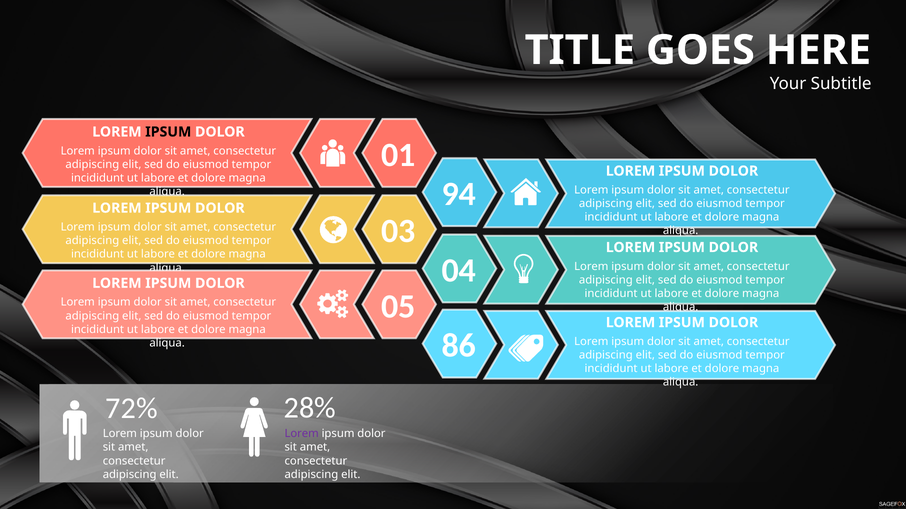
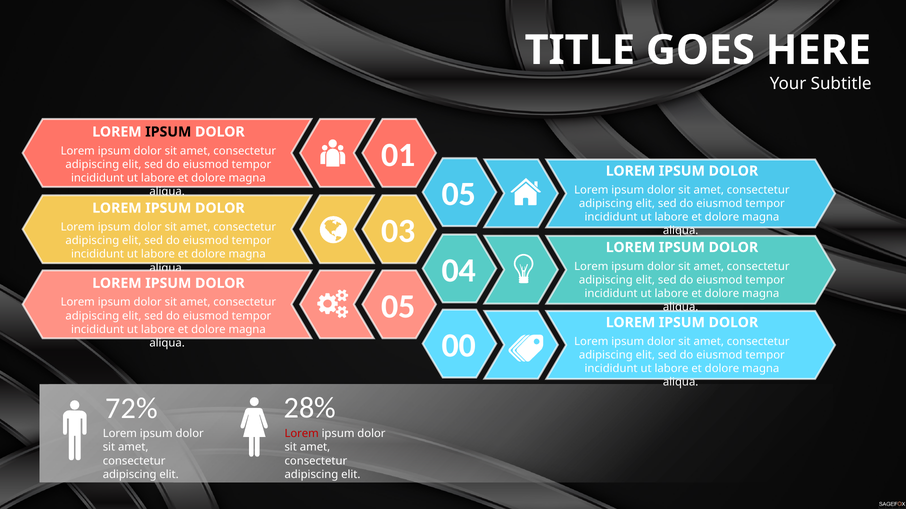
94 at (459, 194): 94 -> 05
86: 86 -> 00
Lorem at (302, 434) colour: purple -> red
